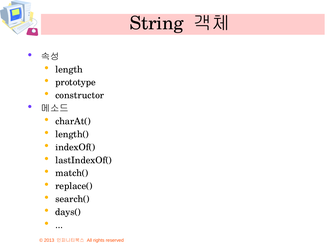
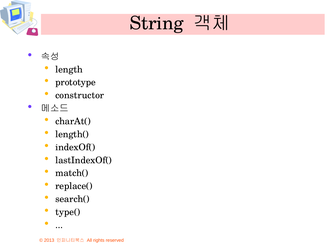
days(: days( -> type(
